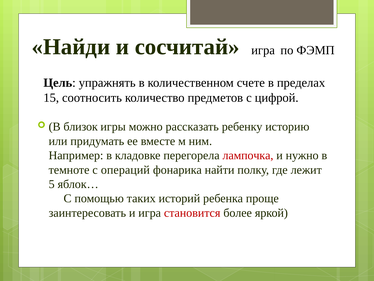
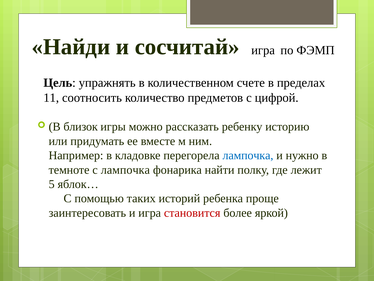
15: 15 -> 11
лампочка at (248, 155) colour: red -> blue
с операций: операций -> лампочка
